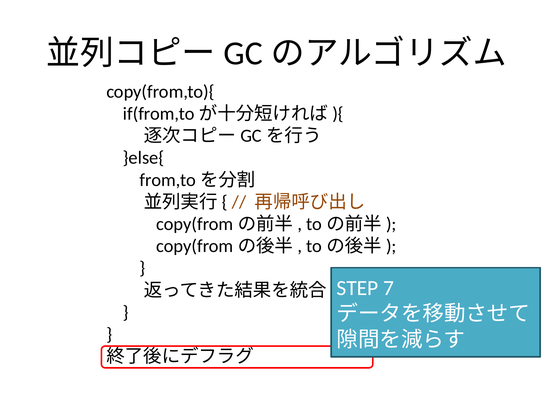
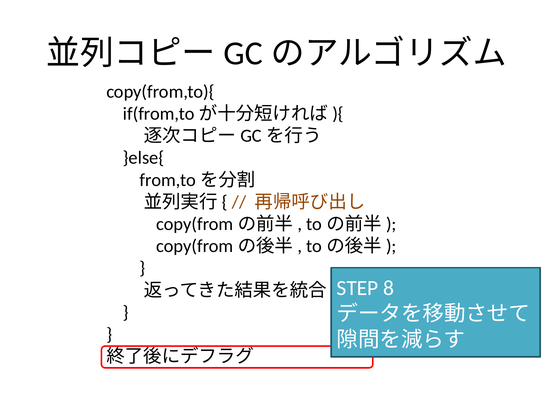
7: 7 -> 8
